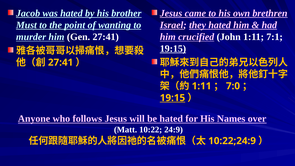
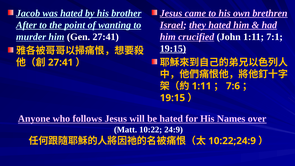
Must: Must -> After
7:0: 7:0 -> 7:6
19:15 at (172, 98) underline: present -> none
